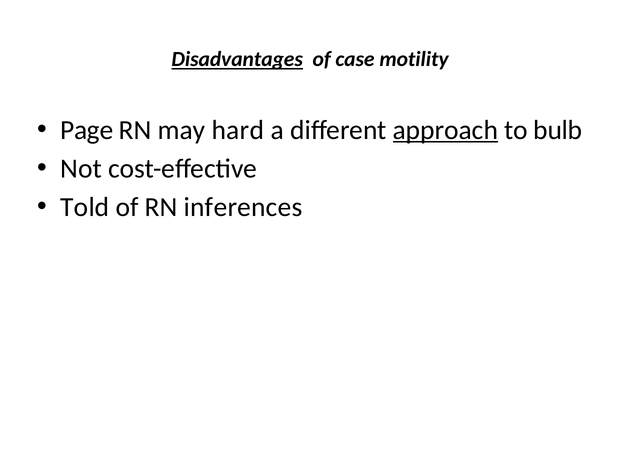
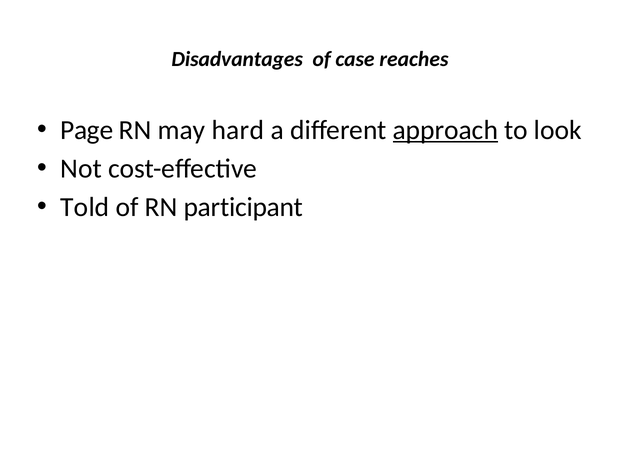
Disadvantages underline: present -> none
motility: motility -> reaches
bulb: bulb -> look
inferences: inferences -> participant
